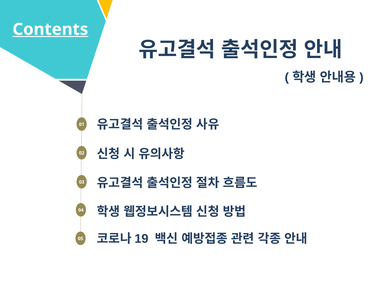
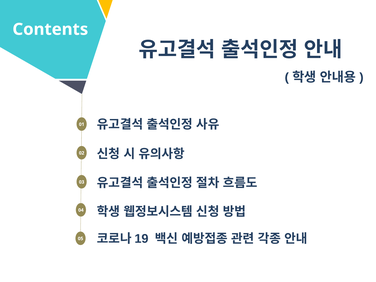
Contents underline: present -> none
